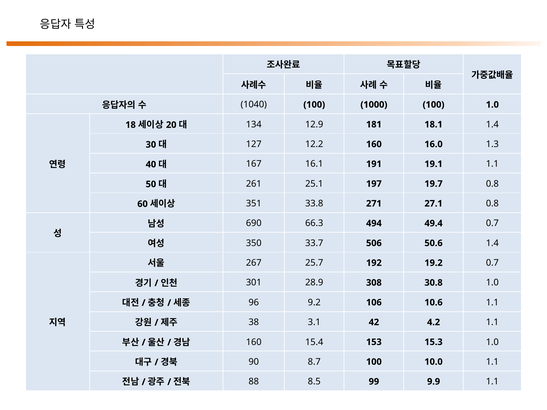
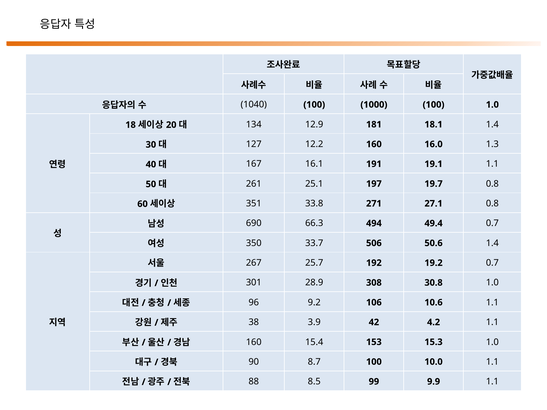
3.1: 3.1 -> 3.9
